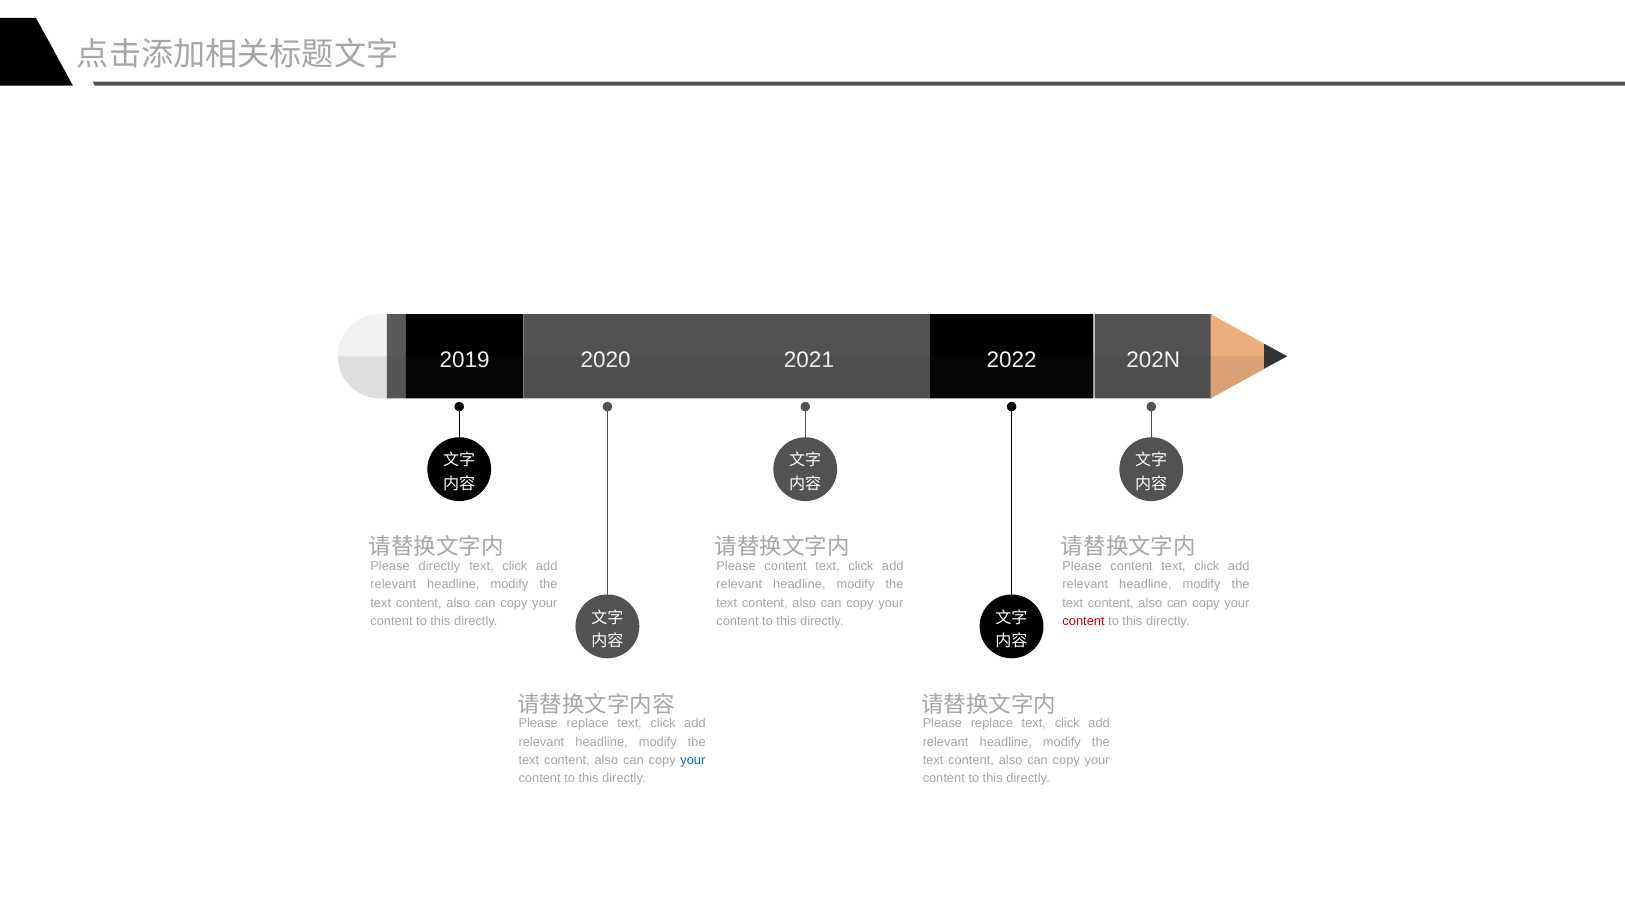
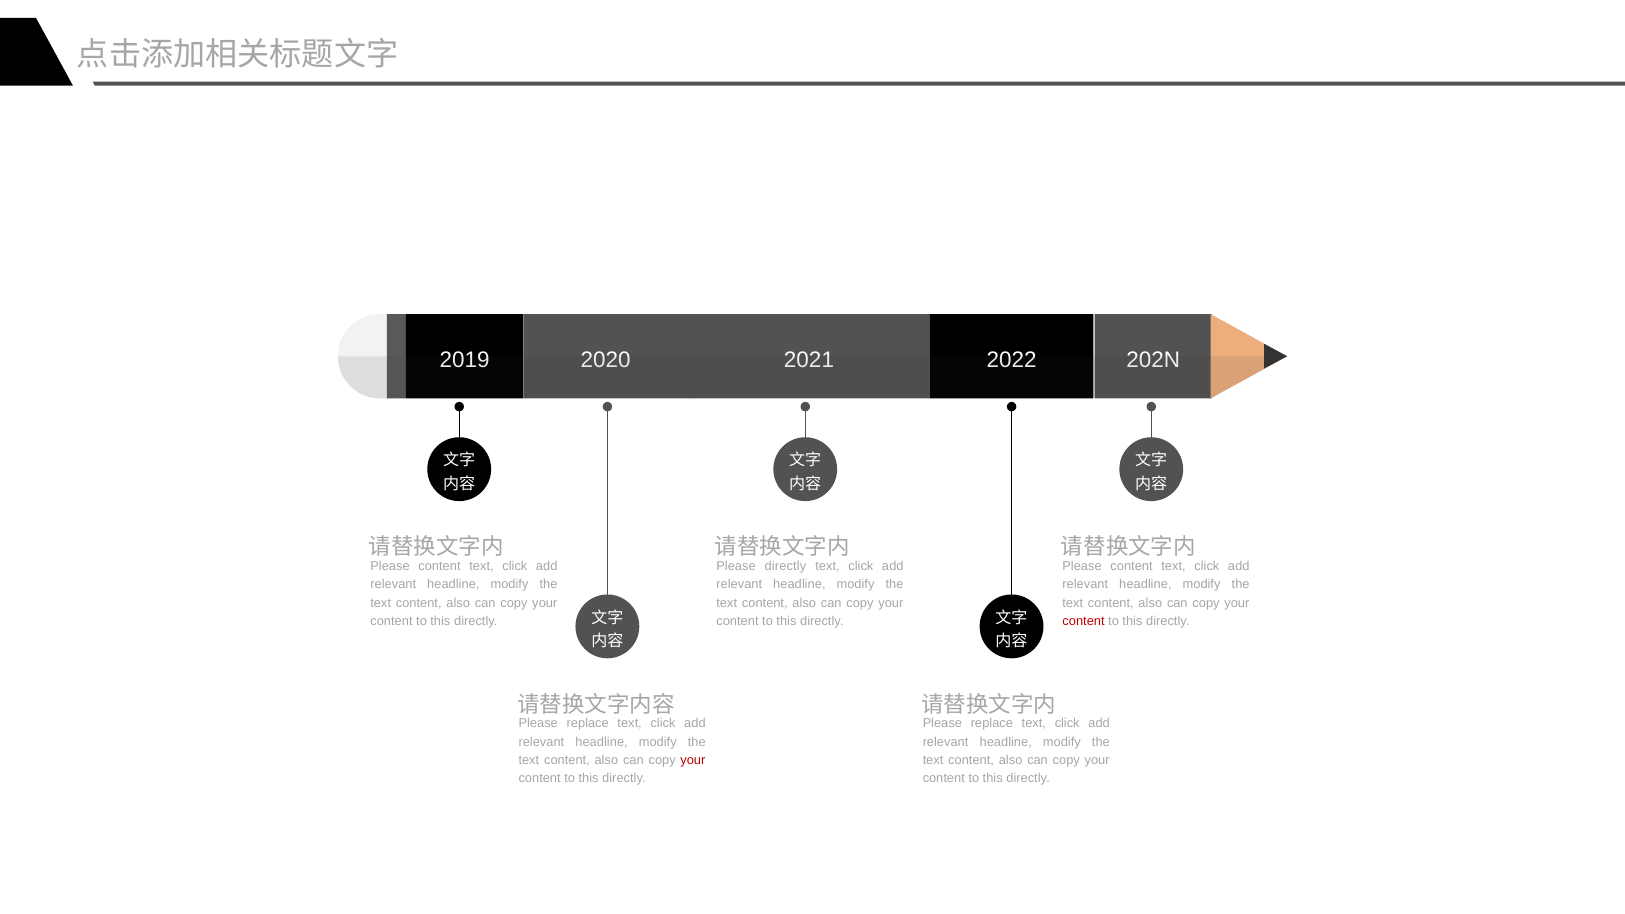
directly at (439, 566): directly -> content
content at (786, 566): content -> directly
your at (693, 760) colour: blue -> red
